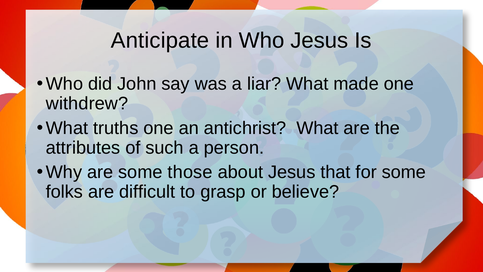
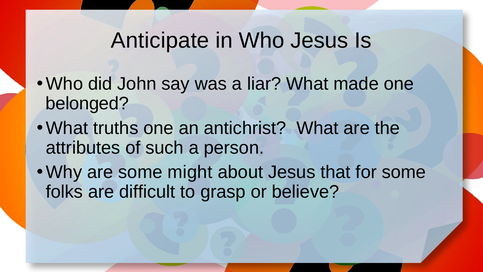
withdrew: withdrew -> belonged
those: those -> might
